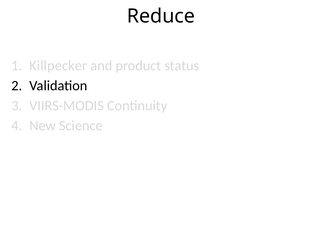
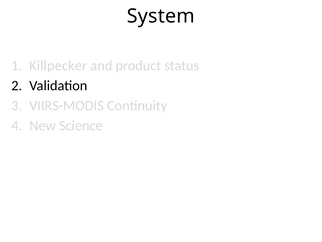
Reduce: Reduce -> System
